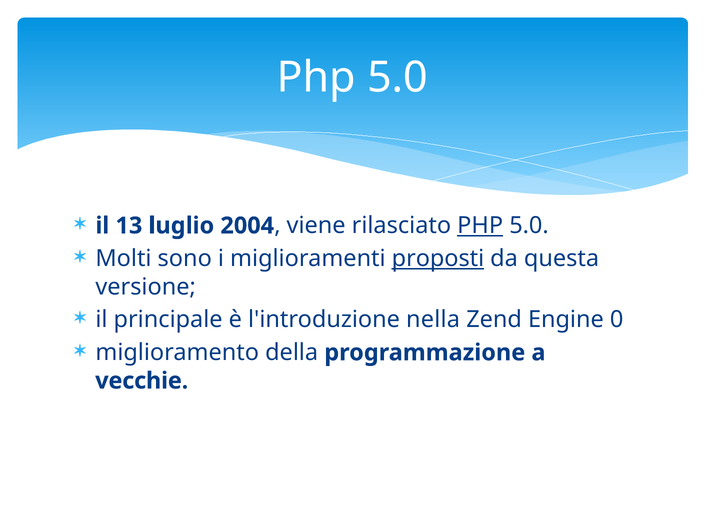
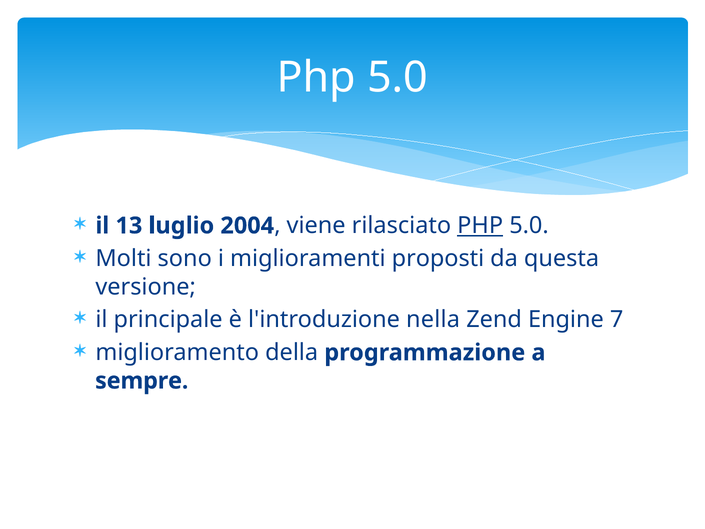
proposti underline: present -> none
0: 0 -> 7
vecchie: vecchie -> sempre
